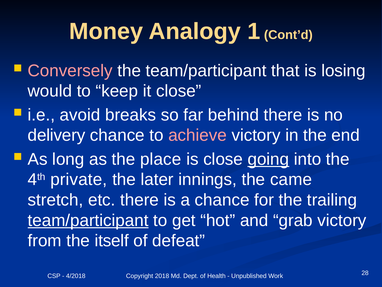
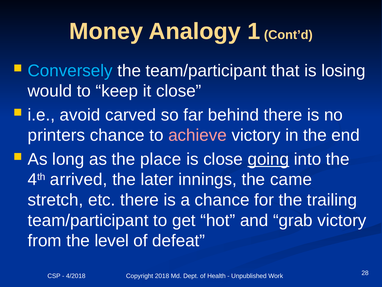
Conversely colour: pink -> light blue
breaks: breaks -> carved
delivery: delivery -> printers
private: private -> arrived
team/participant at (88, 220) underline: present -> none
itself: itself -> level
